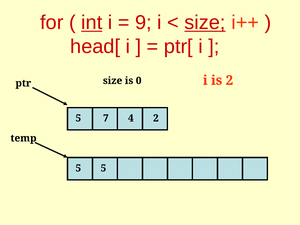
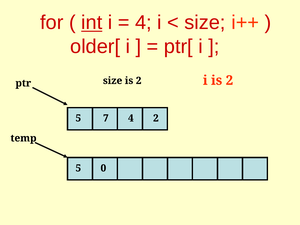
9 at (143, 23): 9 -> 4
size at (205, 23) underline: present -> none
head[: head[ -> older[
size is 0: 0 -> 2
5 5: 5 -> 0
